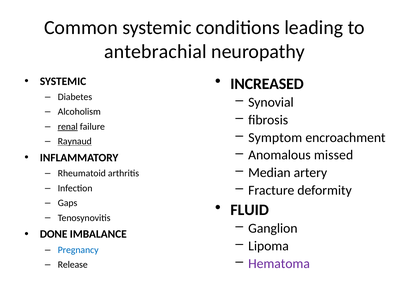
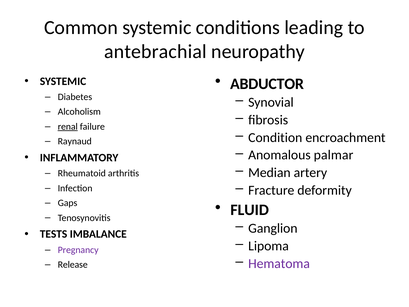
INCREASED: INCREASED -> ABDUCTOR
Symptom: Symptom -> Condition
Raynaud underline: present -> none
missed: missed -> palmar
DONE: DONE -> TESTS
Pregnancy colour: blue -> purple
